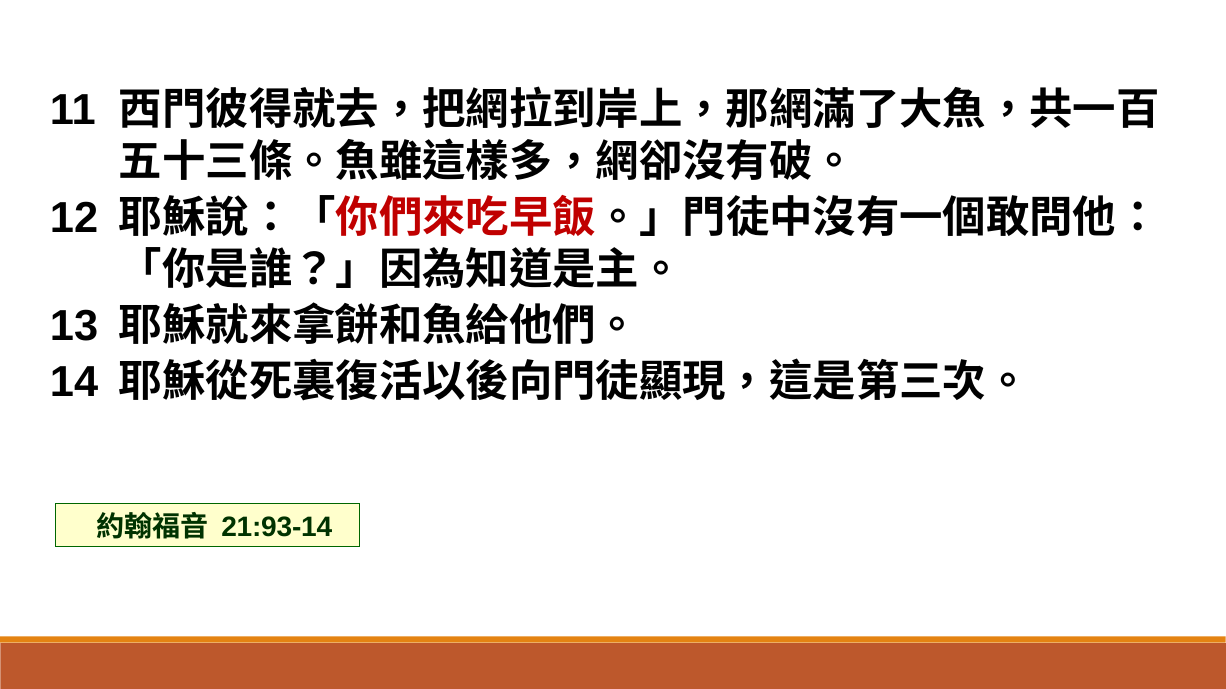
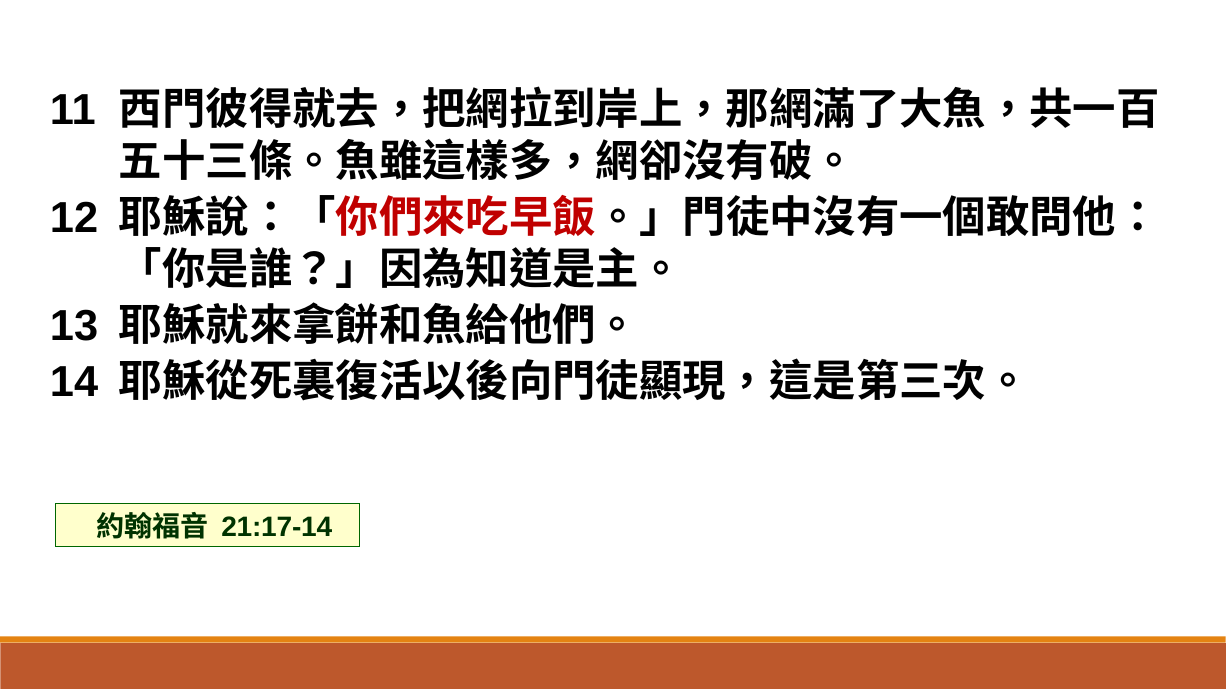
21:93-14: 21:93-14 -> 21:17-14
